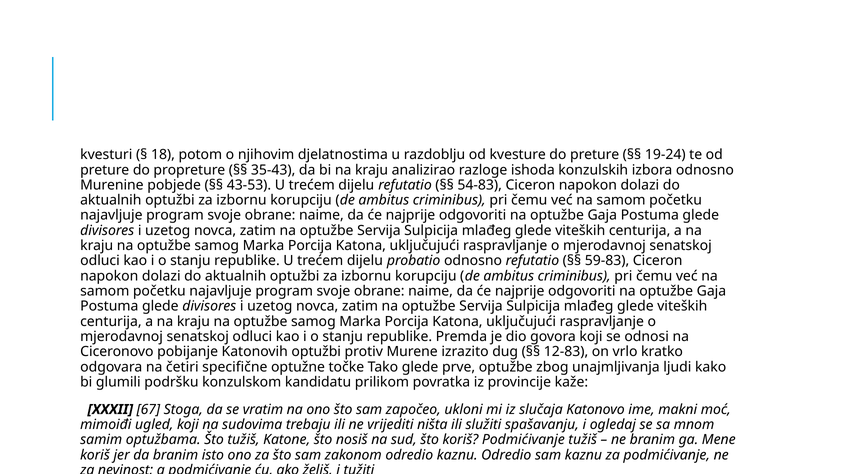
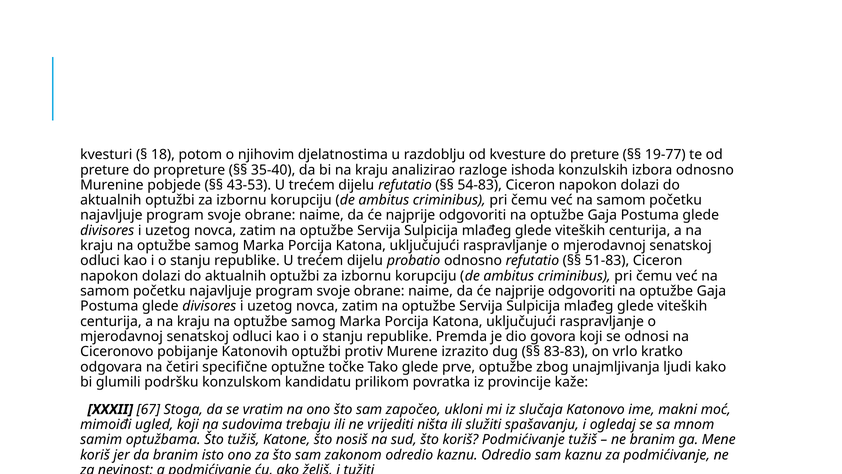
19-24: 19-24 -> 19-77
35-43: 35-43 -> 35-40
59-83: 59-83 -> 51-83
12-83: 12-83 -> 83-83
